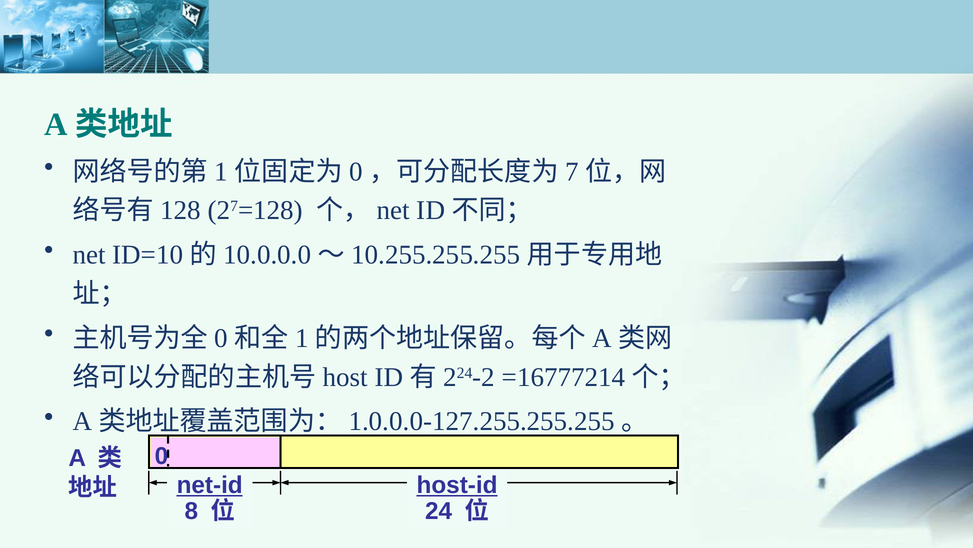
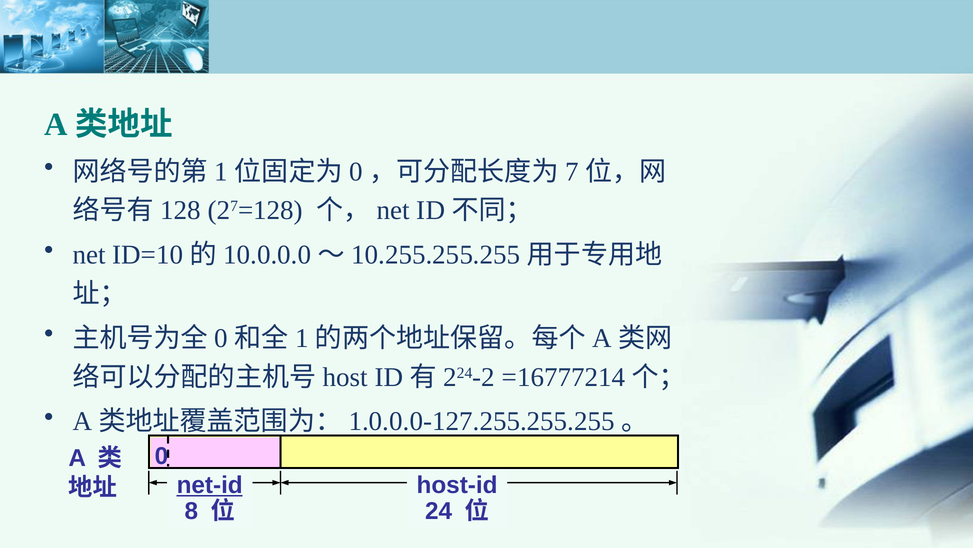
host-id underline: present -> none
